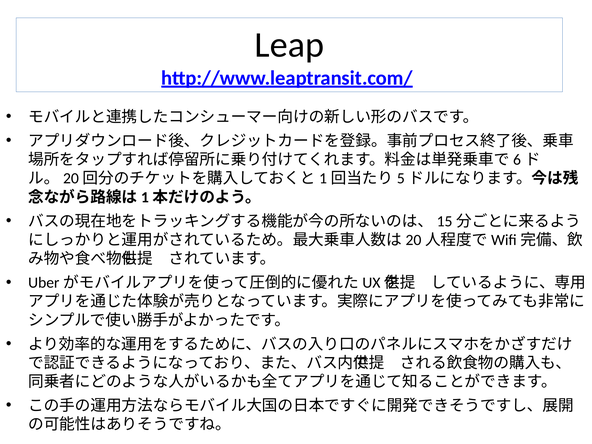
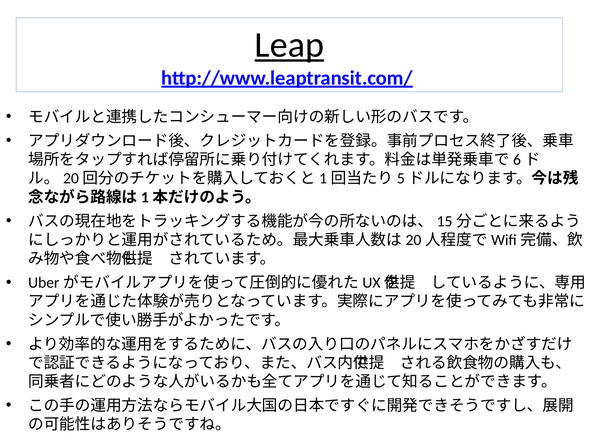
Leap underline: none -> present
